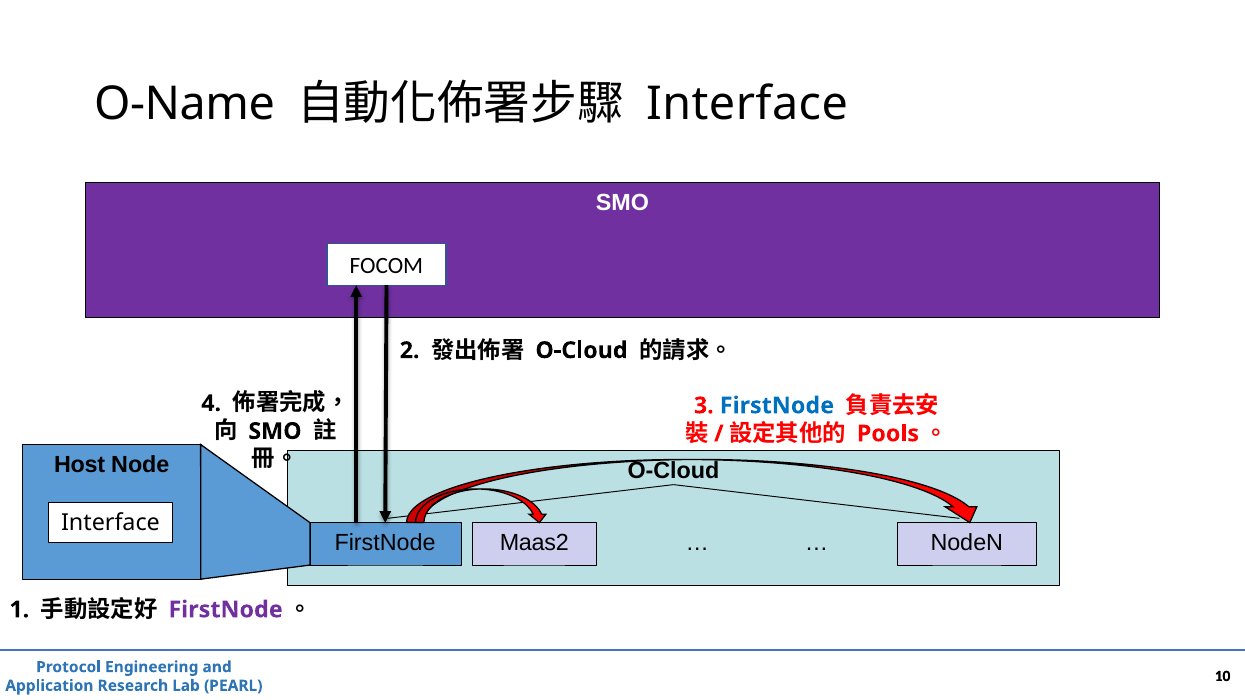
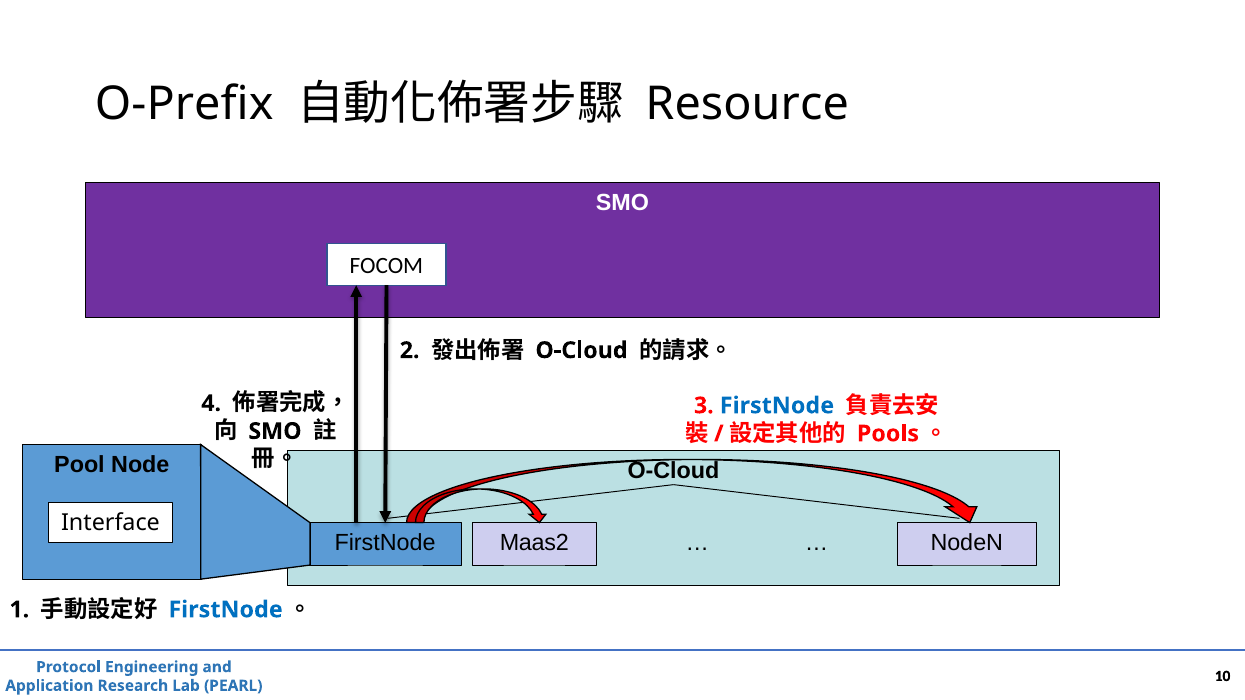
O-Name: O-Name -> O-Prefix
Interface at (747, 105): Interface -> Resource
Host: Host -> Pool
FirstNode at (226, 610) colour: purple -> blue
